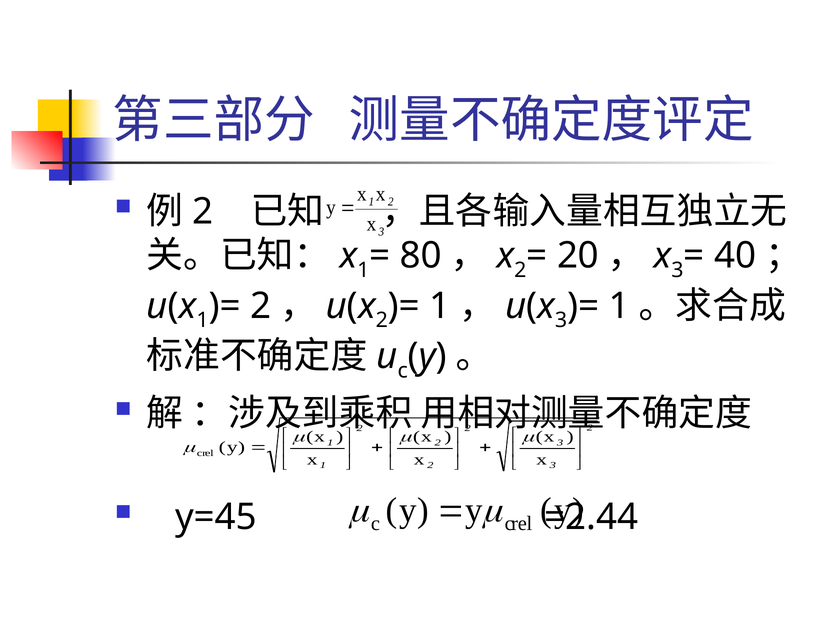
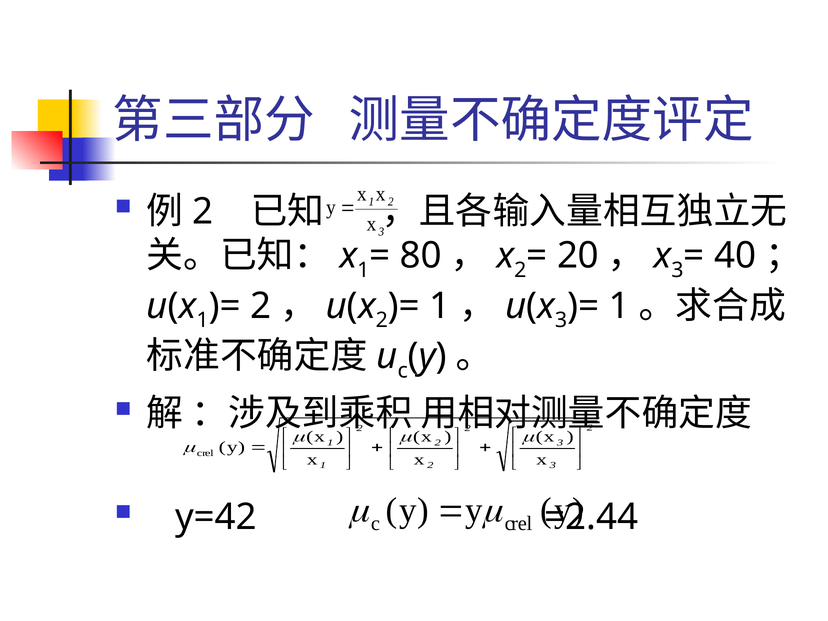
y=45: y=45 -> y=42
